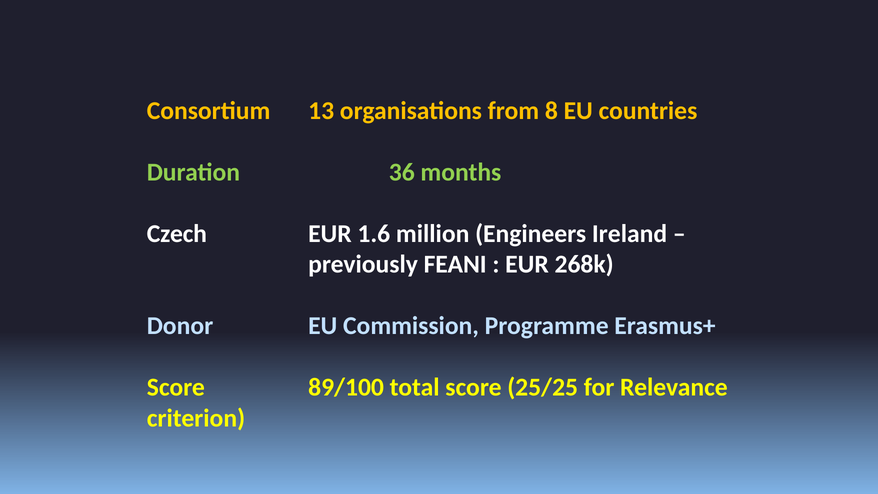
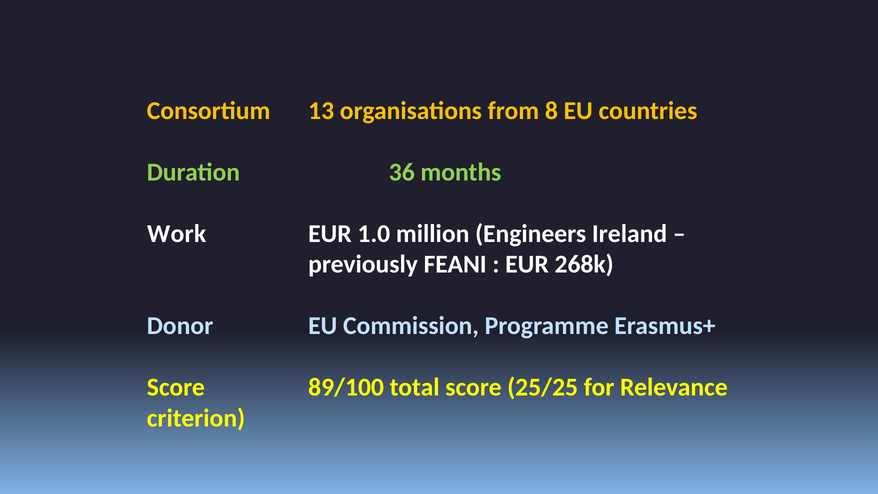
Czech: Czech -> Work
1.6: 1.6 -> 1.0
